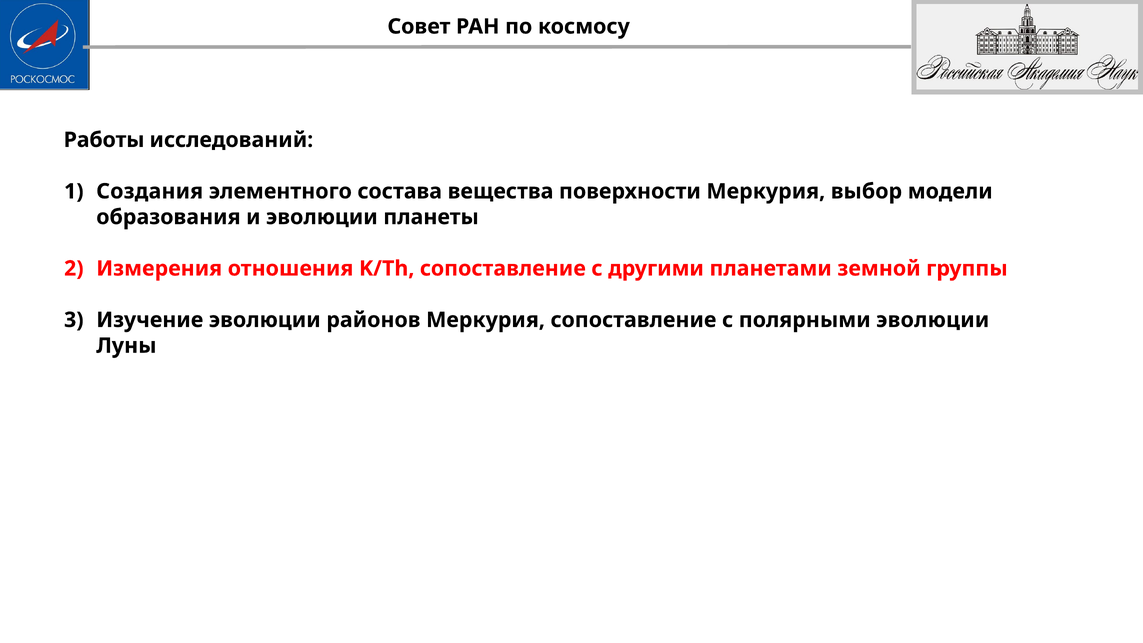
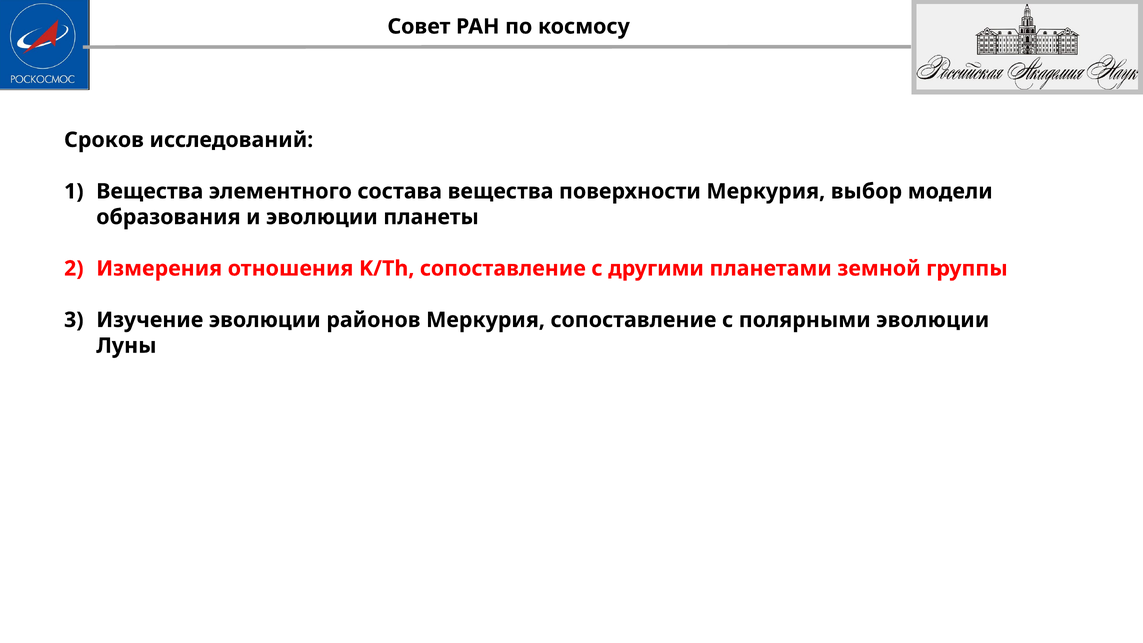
Работы: Работы -> Сроков
Создания at (150, 191): Создания -> Вещества
